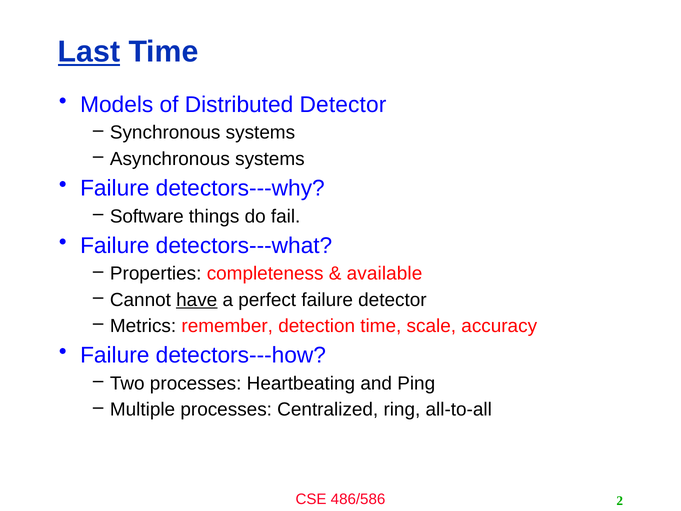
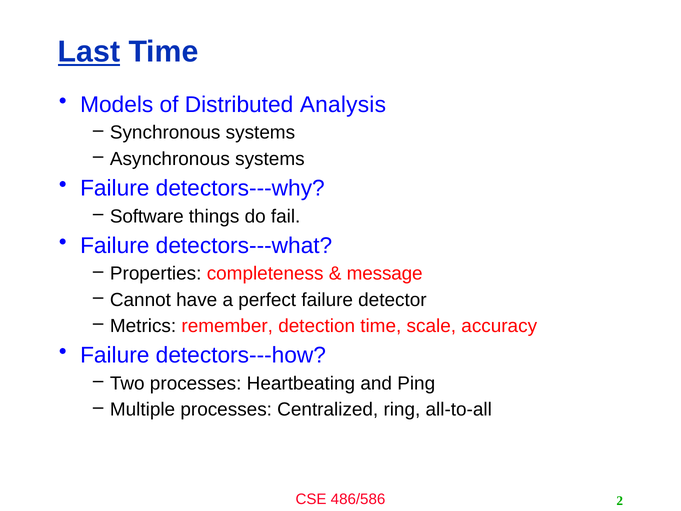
Distributed Detector: Detector -> Analysis
available: available -> message
have underline: present -> none
